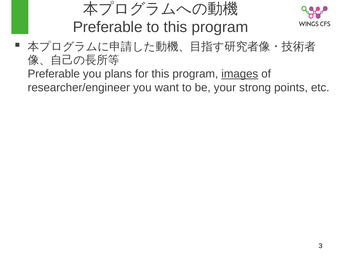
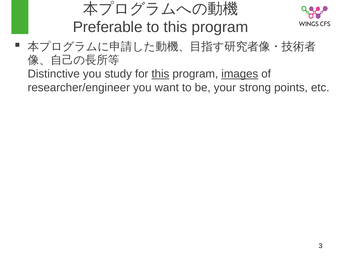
Preferable at (54, 74): Preferable -> Distinctive
plans: plans -> study
this at (160, 74) underline: none -> present
